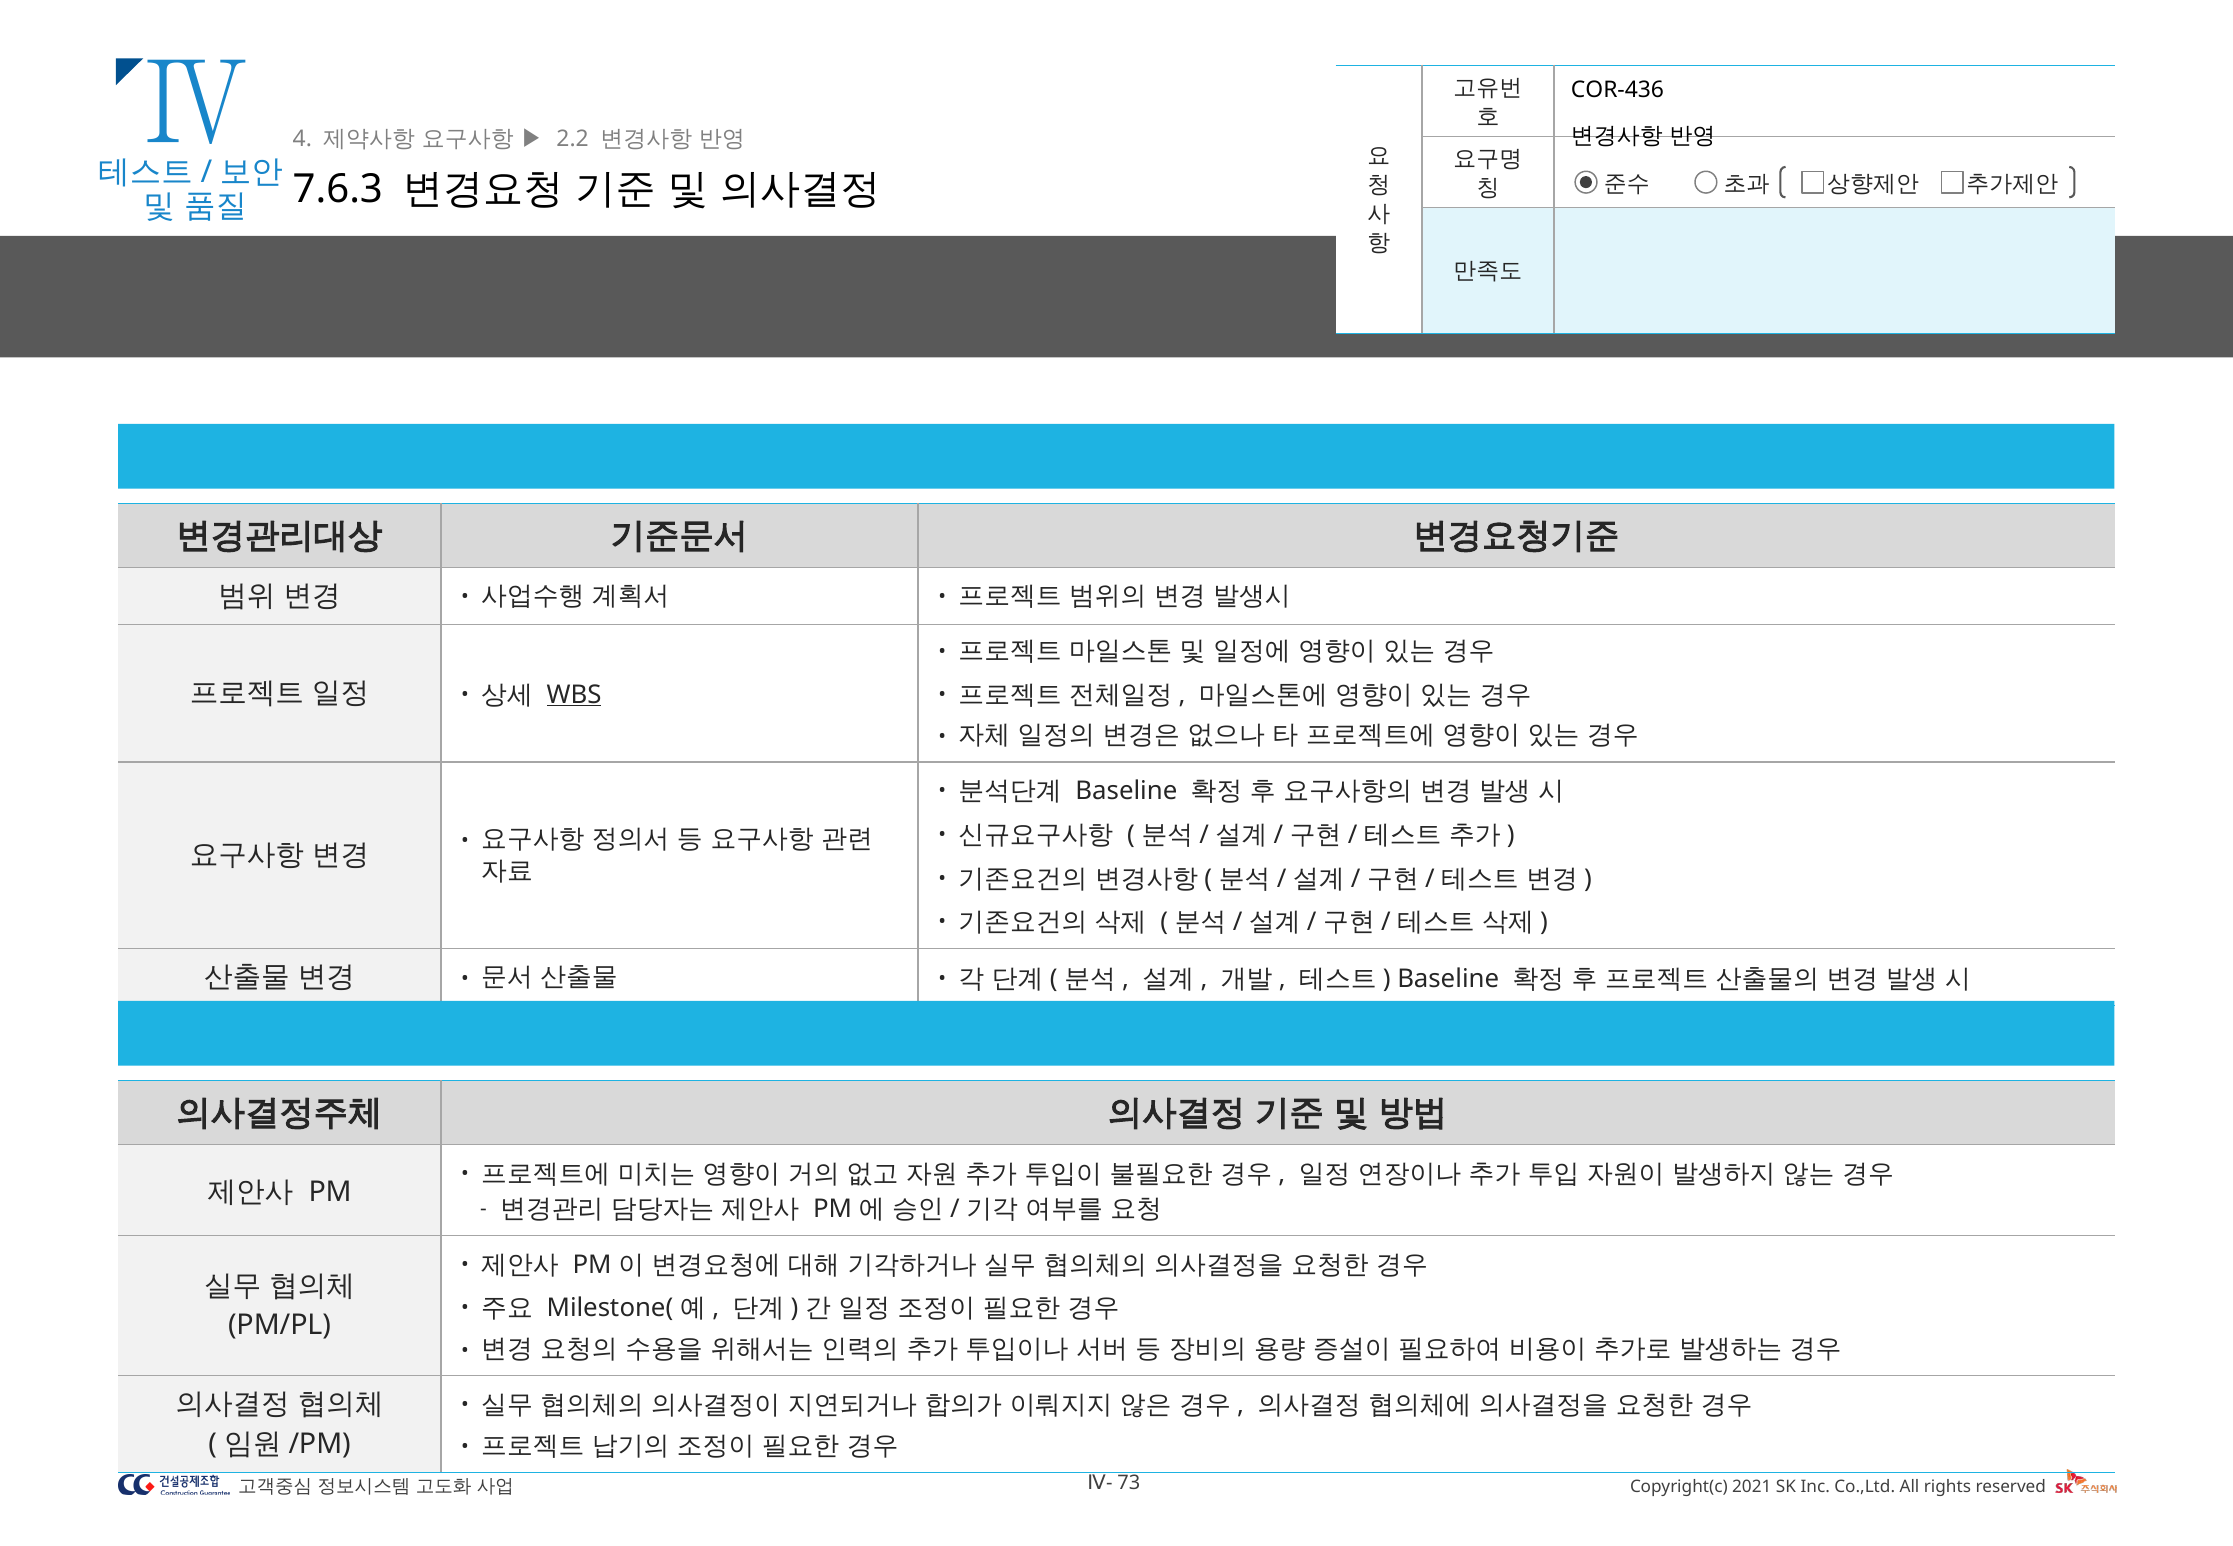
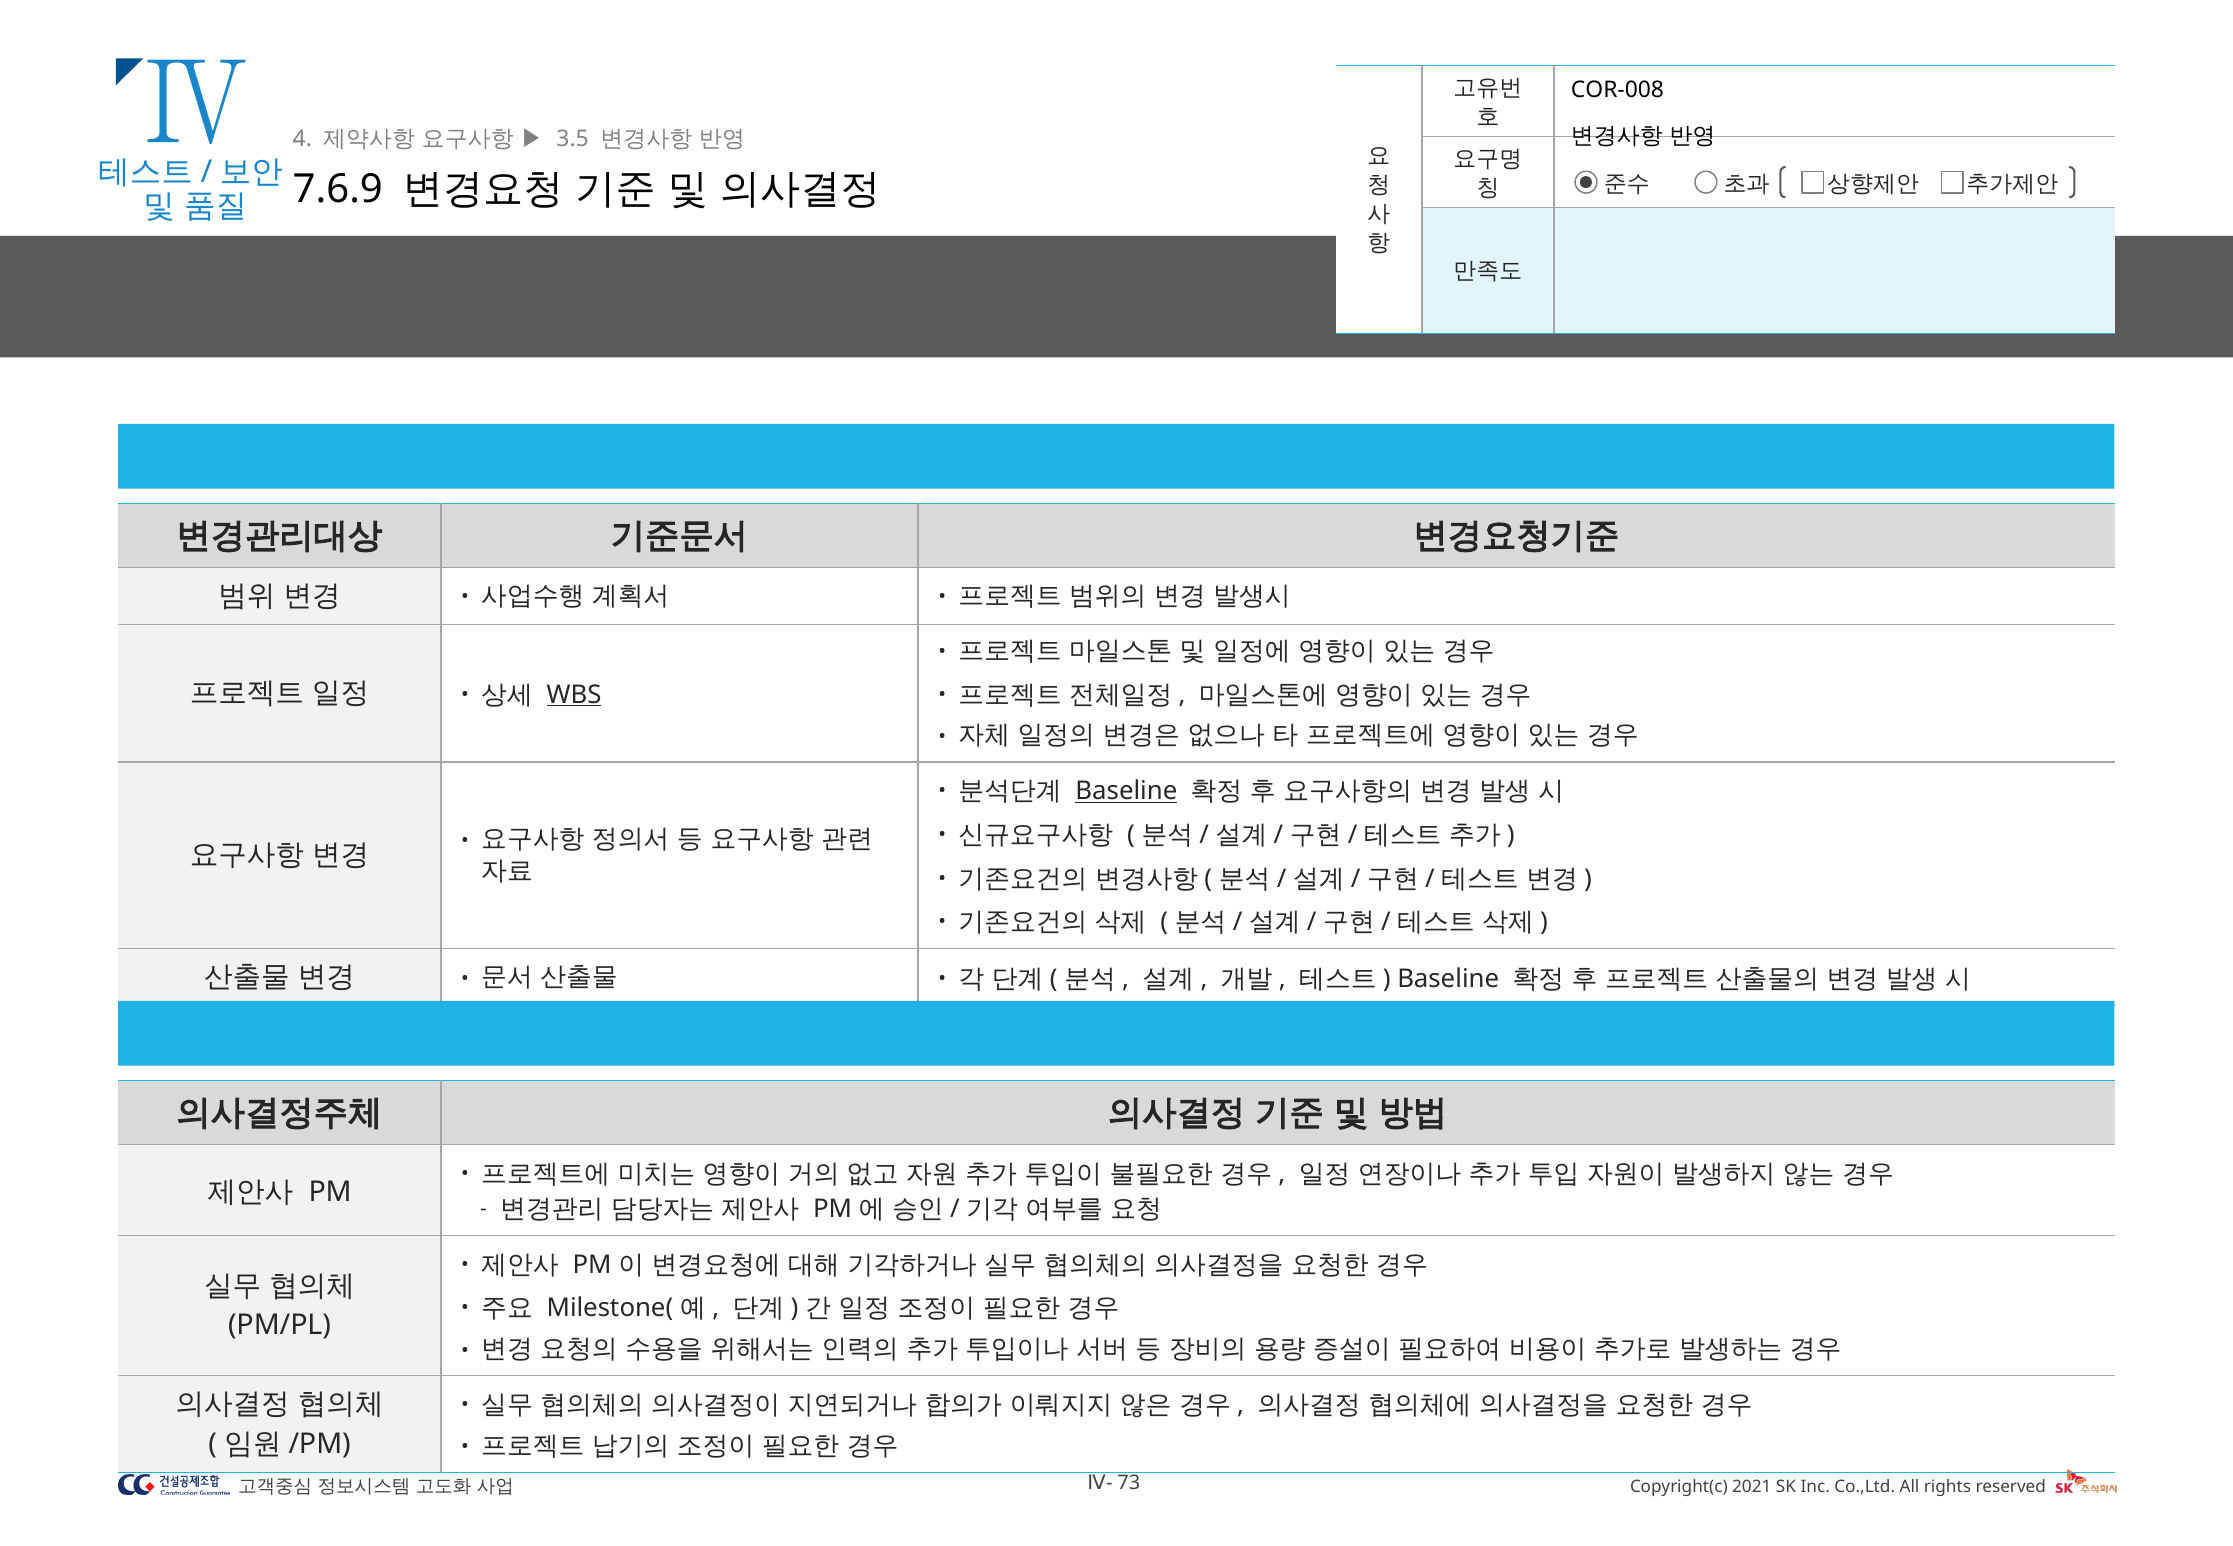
COR-436: COR-436 -> COR-008
2.2: 2.2 -> 3.5
7.6.3: 7.6.3 -> 7.6.9
Baseline at (1126, 791) underline: none -> present
